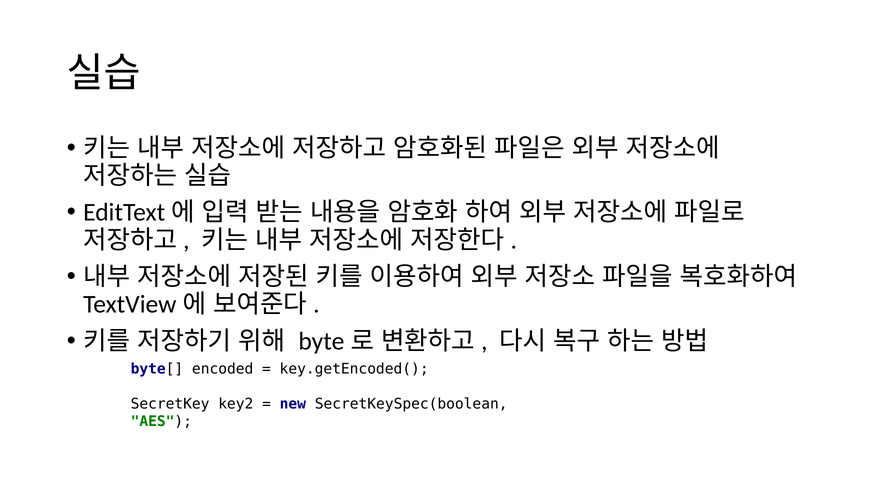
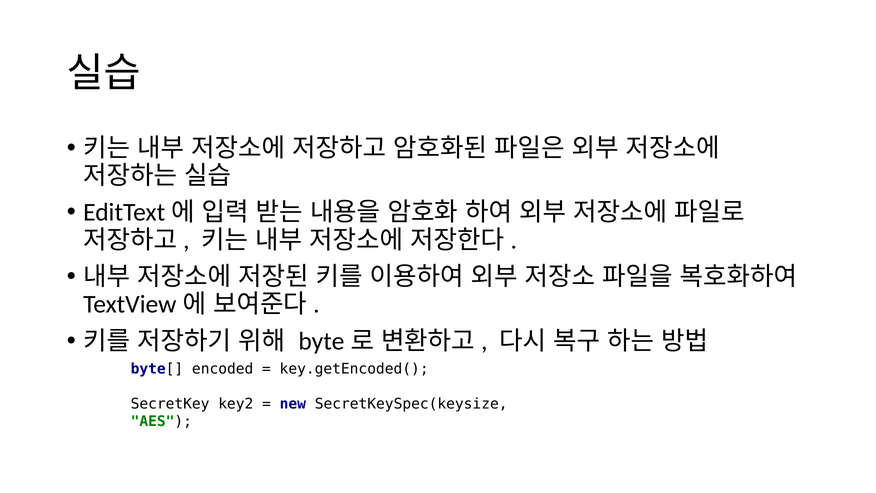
SecretKeySpec(boolean: SecretKeySpec(boolean -> SecretKeySpec(keysize
